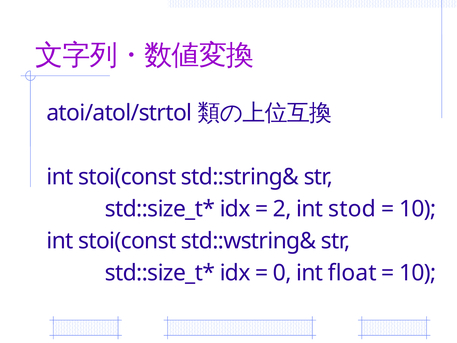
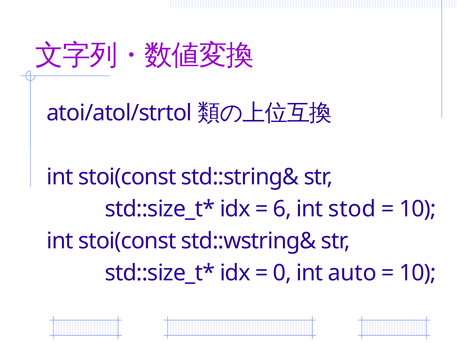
2: 2 -> 6
float: float -> auto
